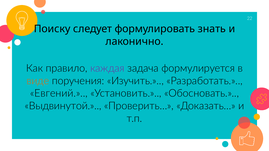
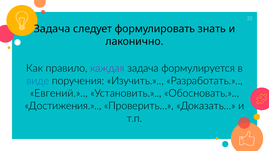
Поиску at (52, 29): Поиску -> Задача
виде colour: orange -> blue
Выдвинутой: Выдвинутой -> Достижения
